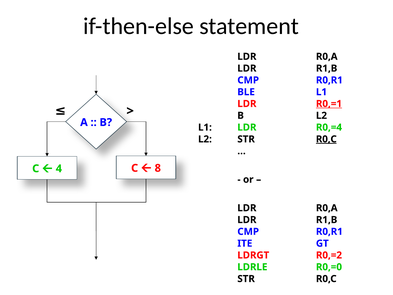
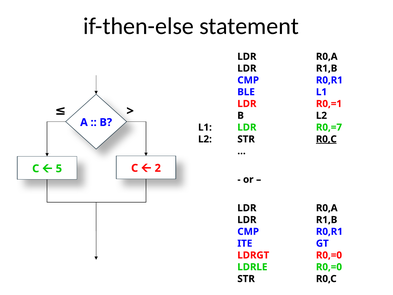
R0,=1 underline: present -> none
R0,=4: R0,=4 -> R0,=7
8: 8 -> 2
4: 4 -> 5
LDRGT R0,=2: R0,=2 -> R0,=0
